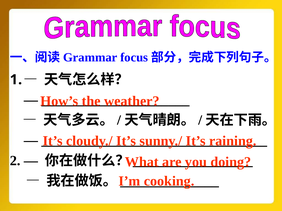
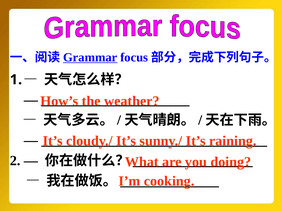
Grammar underline: none -> present
